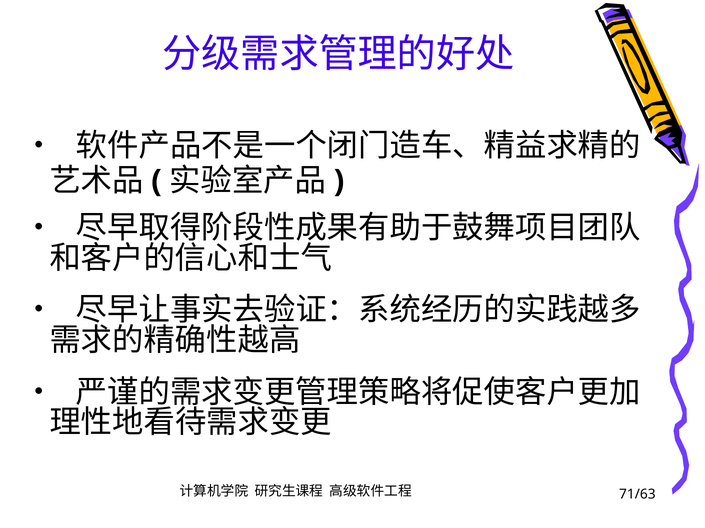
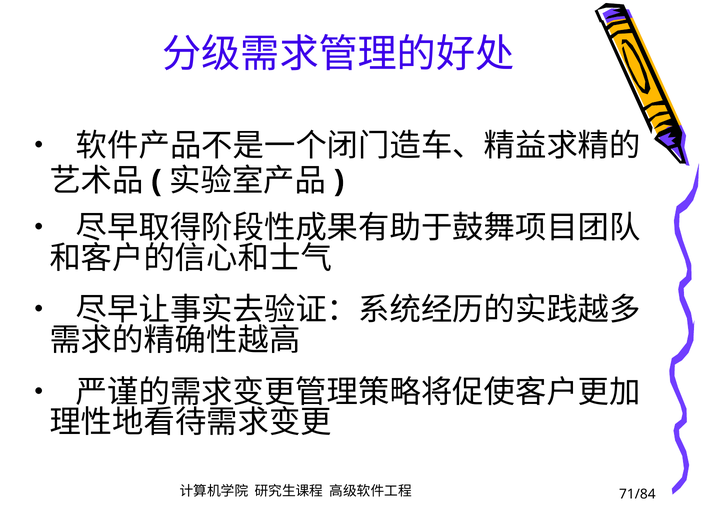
71/63: 71/63 -> 71/84
